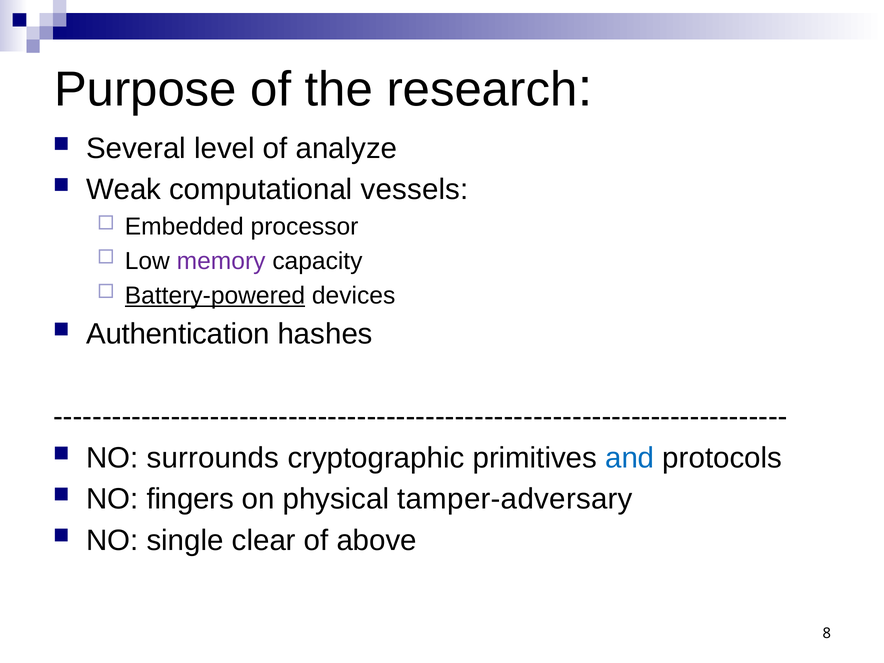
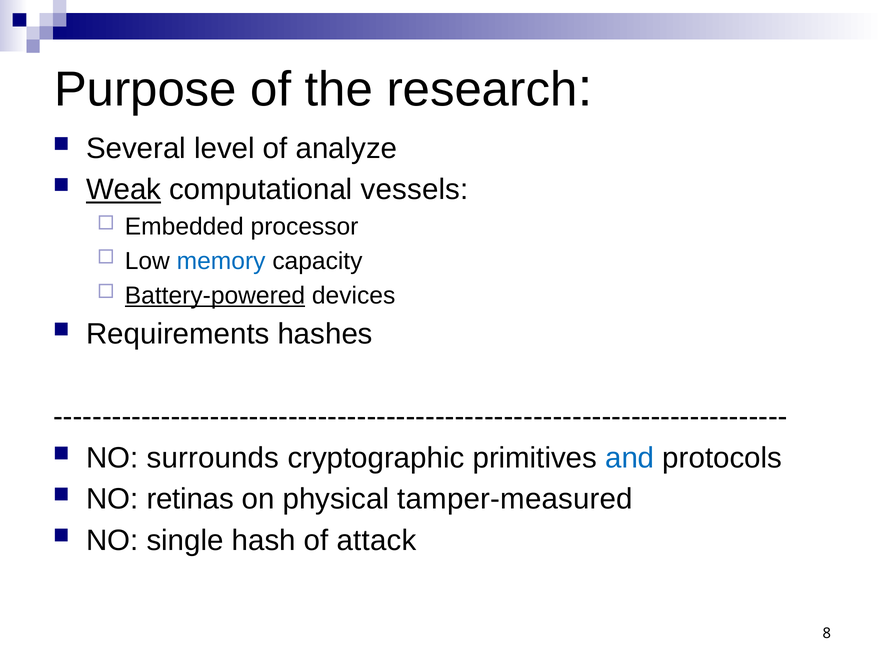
Weak underline: none -> present
memory colour: purple -> blue
Authentication: Authentication -> Requirements
fingers: fingers -> retinas
tamper-adversary: tamper-adversary -> tamper-measured
clear: clear -> hash
above: above -> attack
